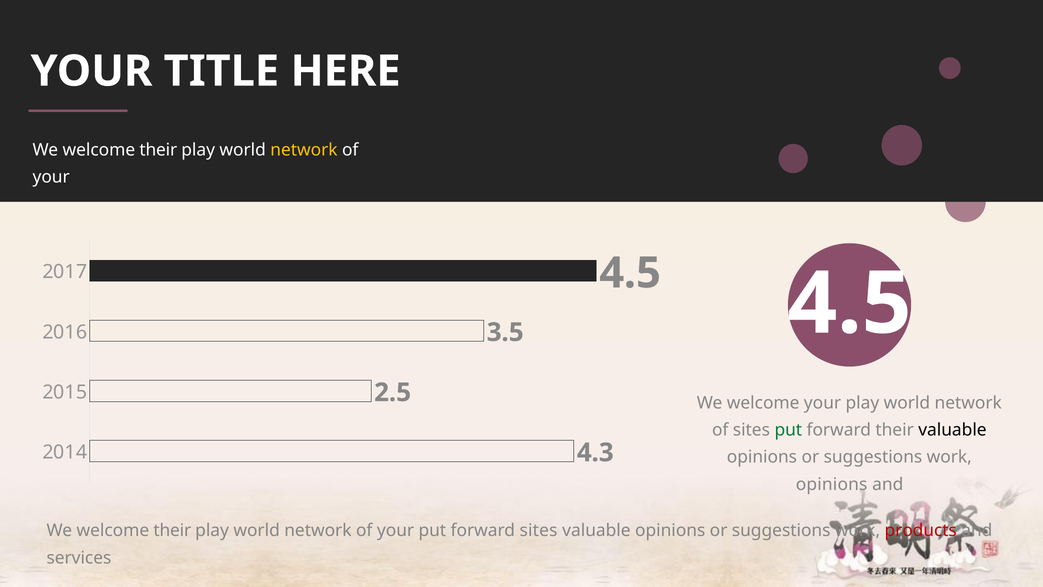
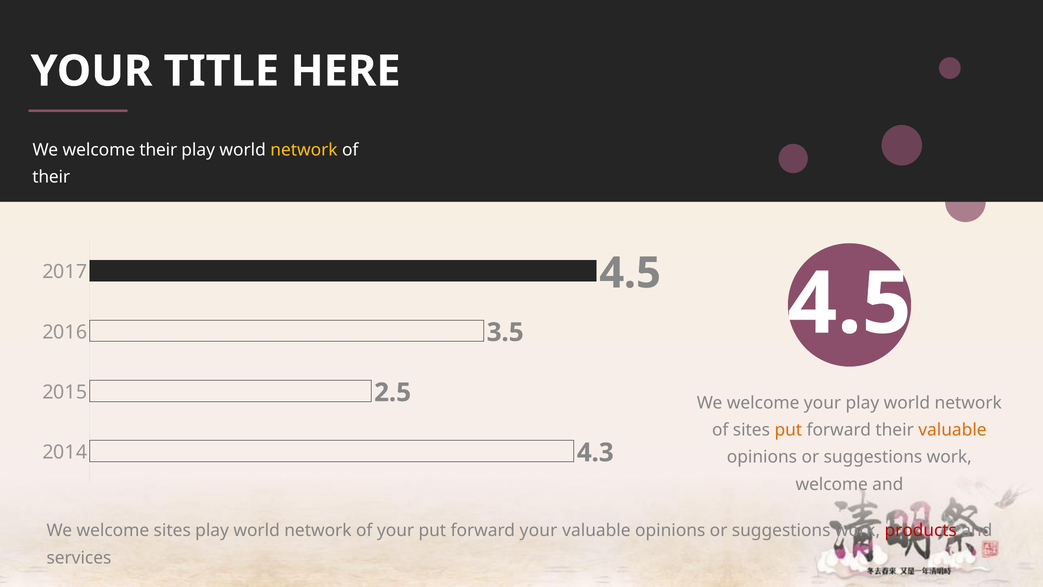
your at (51, 177): your -> their
put at (788, 430) colour: green -> orange
valuable at (952, 430) colour: black -> orange
opinions at (832, 484): opinions -> welcome
their at (172, 530): their -> sites
forward sites: sites -> your
